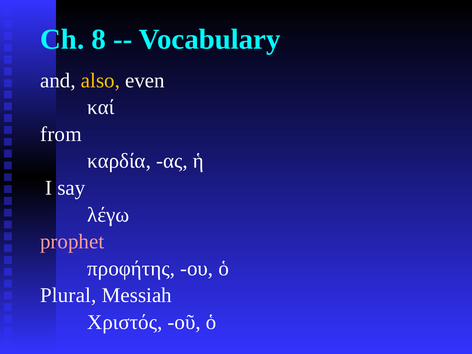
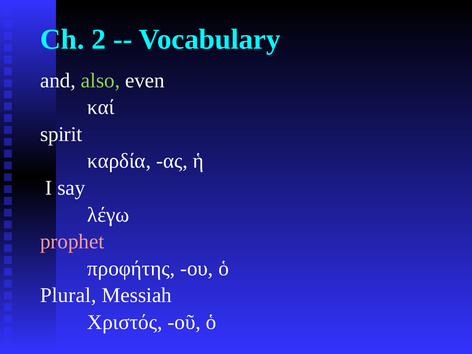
8: 8 -> 2
also colour: yellow -> light green
from: from -> spirit
